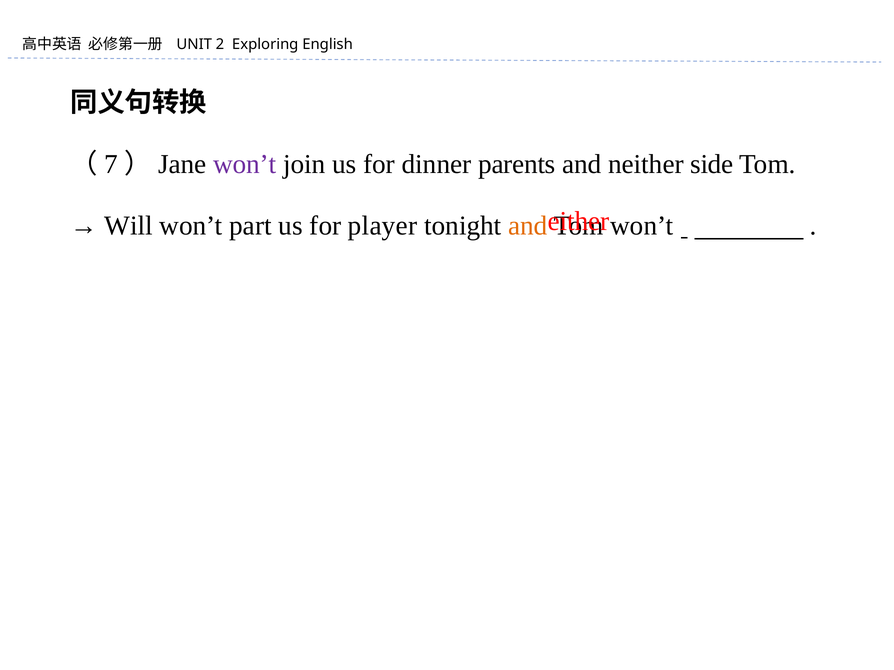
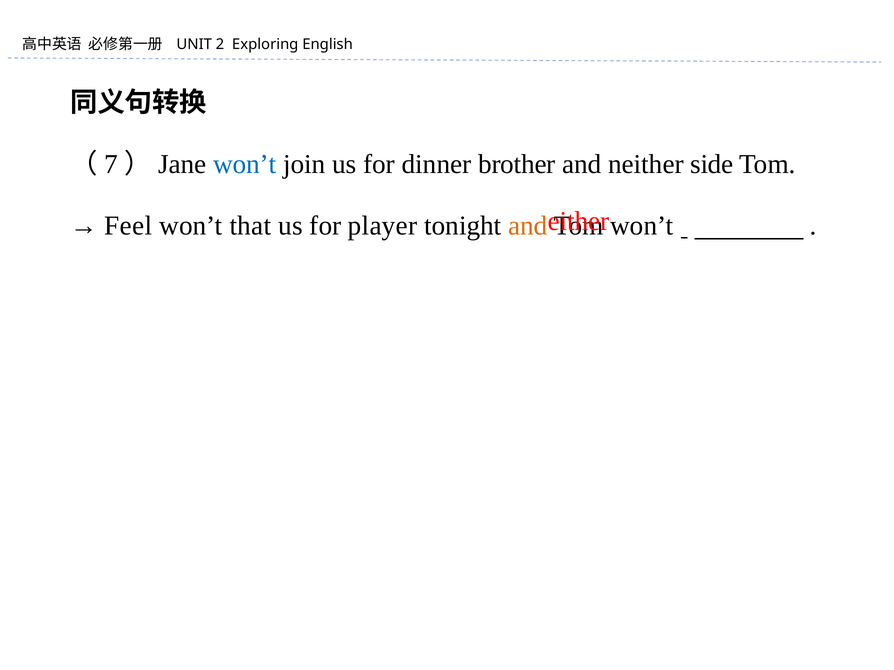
won’t at (245, 164) colour: purple -> blue
parents: parents -> brother
Will: Will -> Feel
part: part -> that
